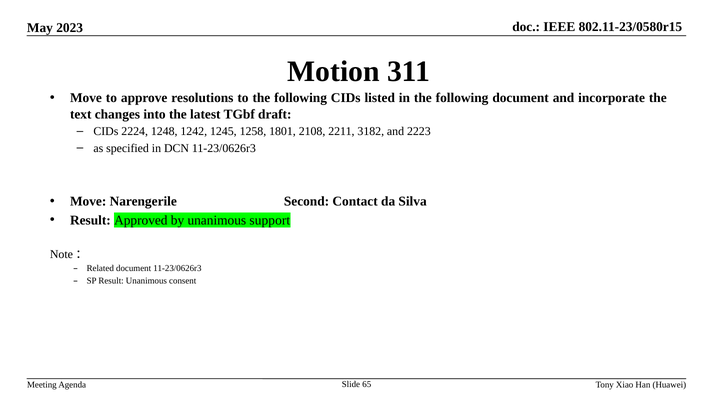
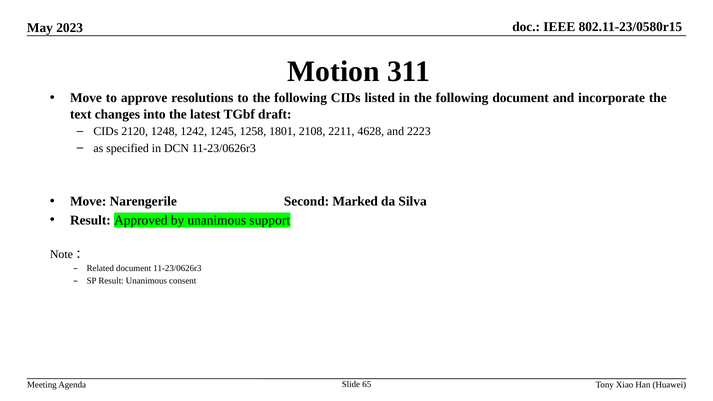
2224: 2224 -> 2120
3182: 3182 -> 4628
Contact: Contact -> Marked
